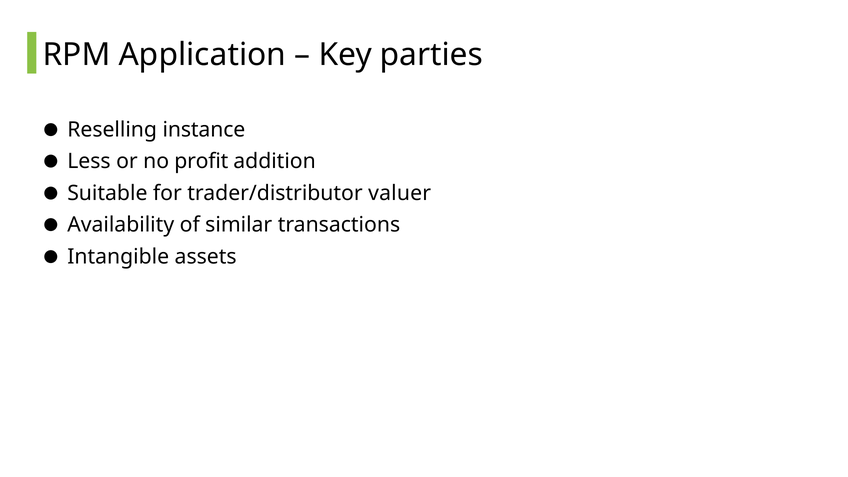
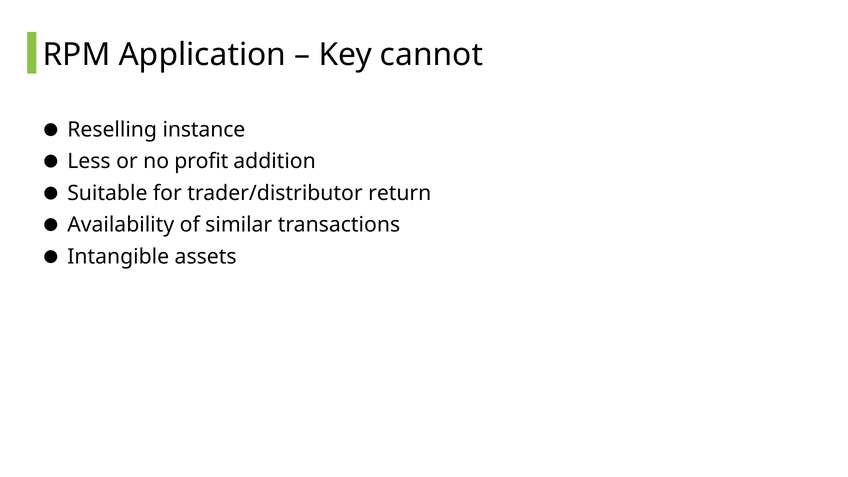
parties: parties -> cannot
valuer: valuer -> return
